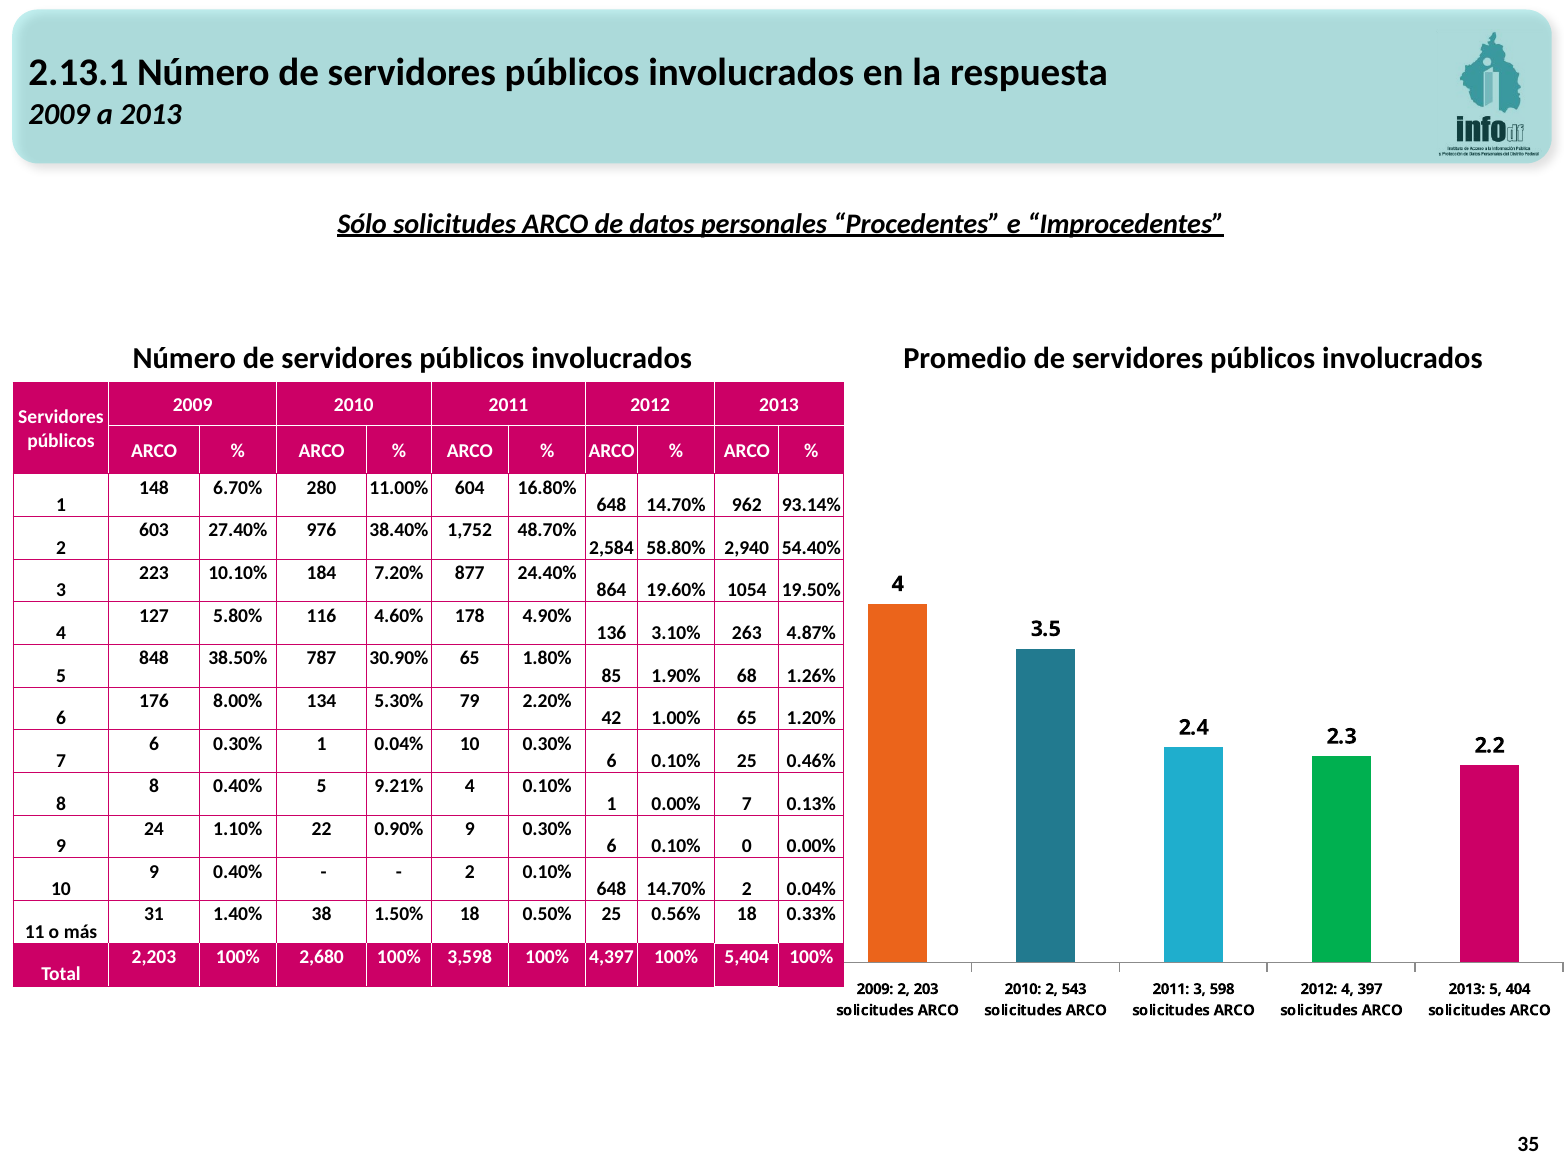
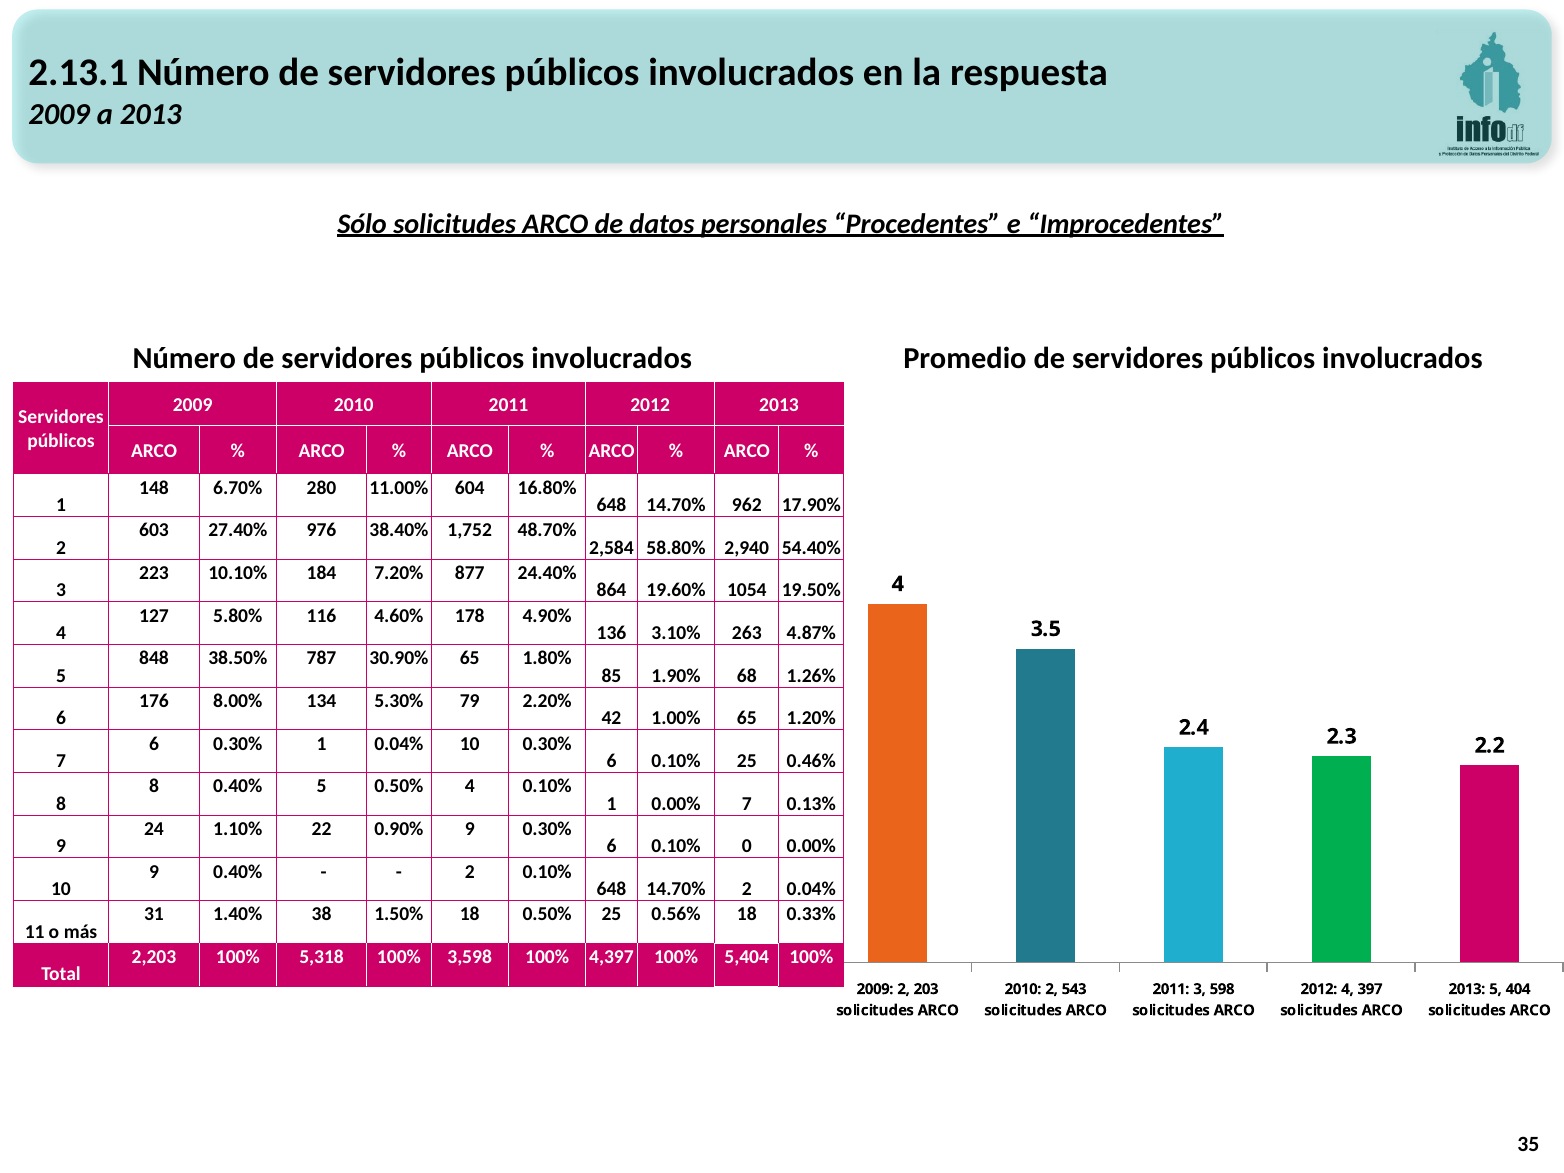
93.14%: 93.14% -> 17.90%
5 9.21%: 9.21% -> 0.50%
2,680: 2,680 -> 5,318
